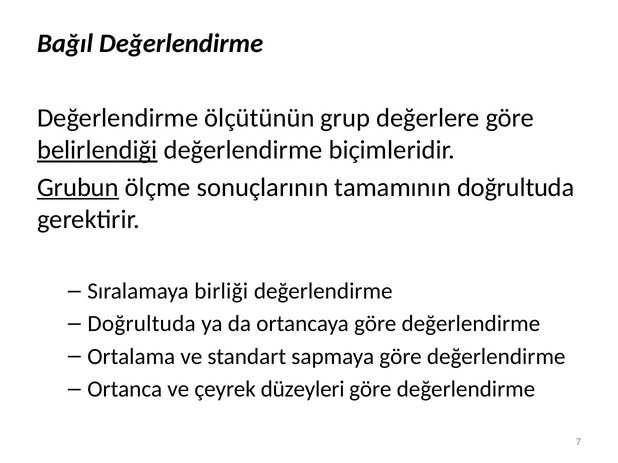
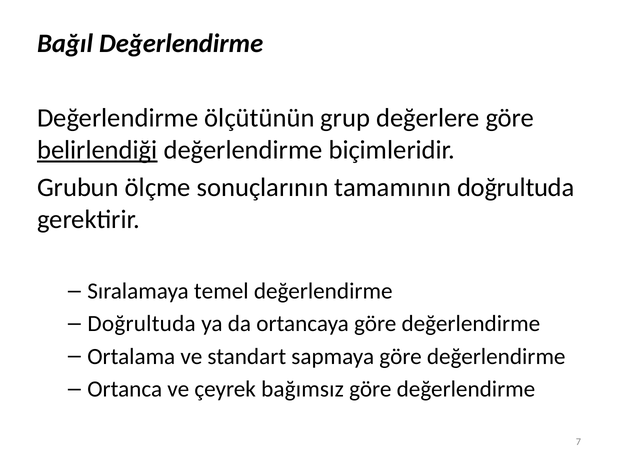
Grubun underline: present -> none
birliği: birliği -> temel
düzeyleri: düzeyleri -> bağımsız
